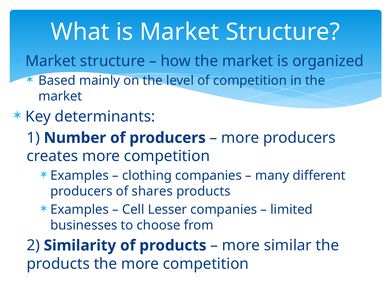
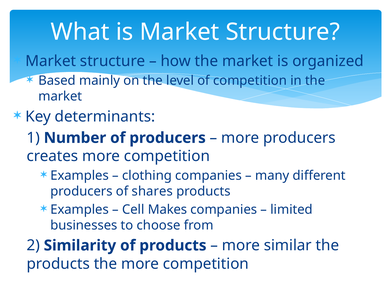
Lesser: Lesser -> Makes
